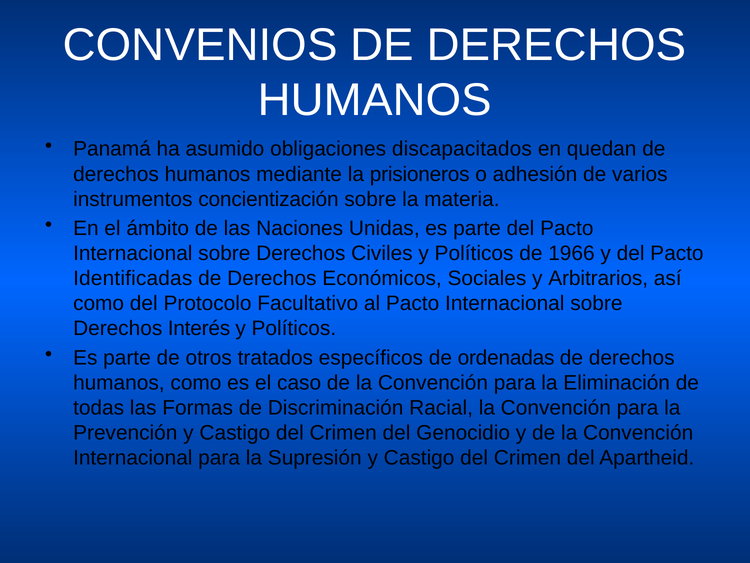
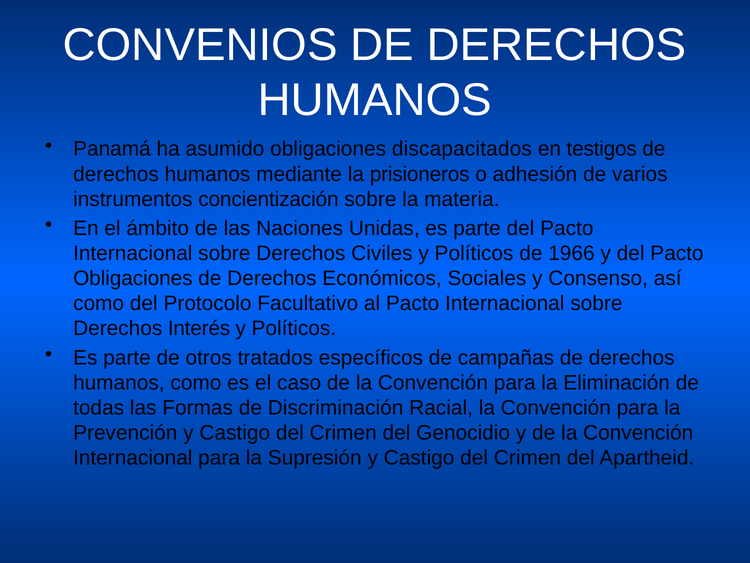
quedan: quedan -> testigos
Identificadas at (133, 278): Identificadas -> Obligaciones
Arbitrarios: Arbitrarios -> Consenso
ordenadas: ordenadas -> campañas
